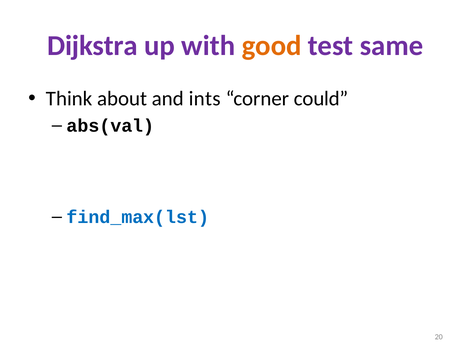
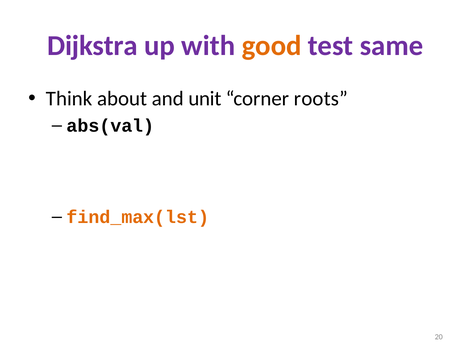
ints: ints -> unit
could: could -> roots
find_max(lst colour: blue -> orange
